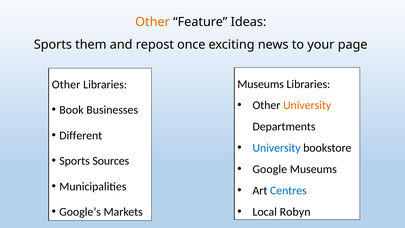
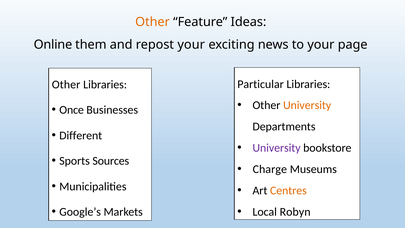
Sports at (53, 45): Sports -> Online
repost once: once -> your
Museums at (261, 84): Museums -> Particular
Book: Book -> Once
University at (277, 148) colour: blue -> purple
Google: Google -> Charge
Centres colour: blue -> orange
